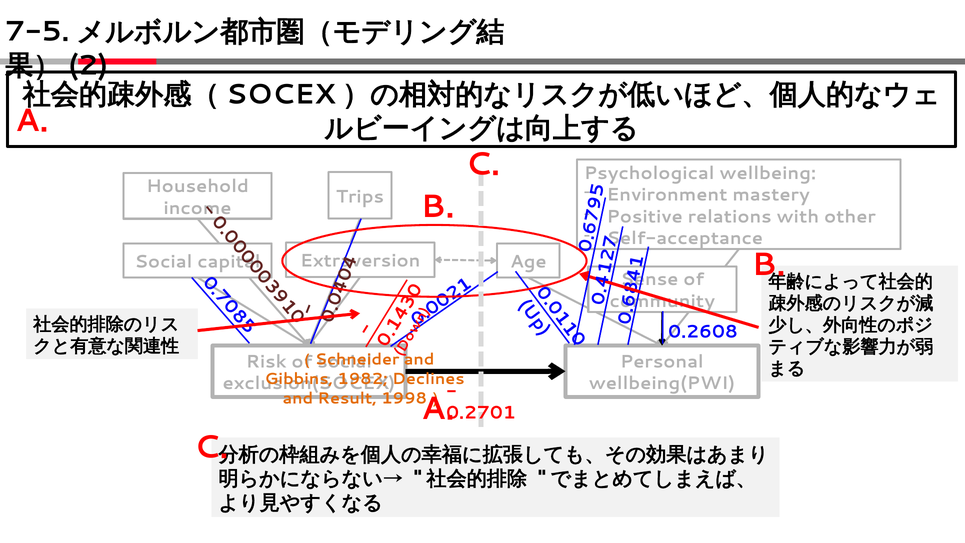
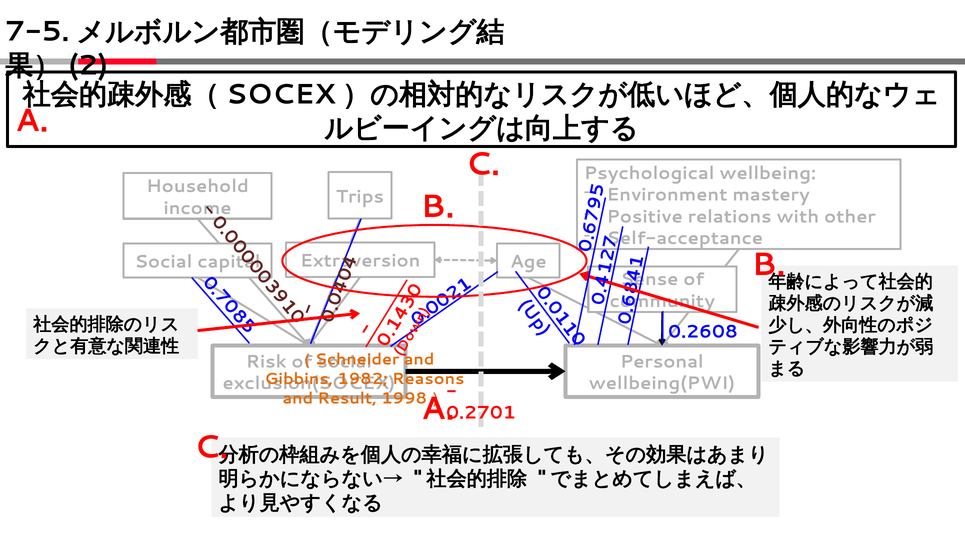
Declines: Declines -> Reasons
